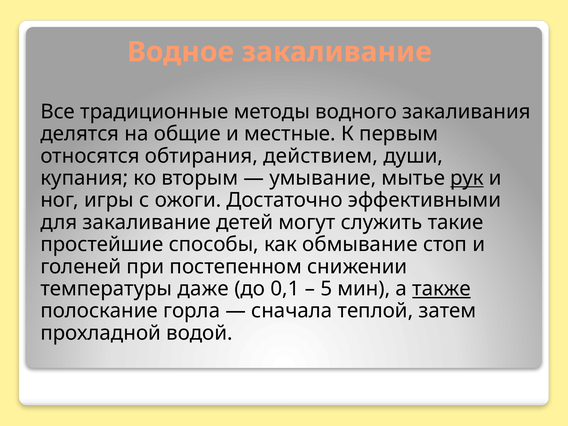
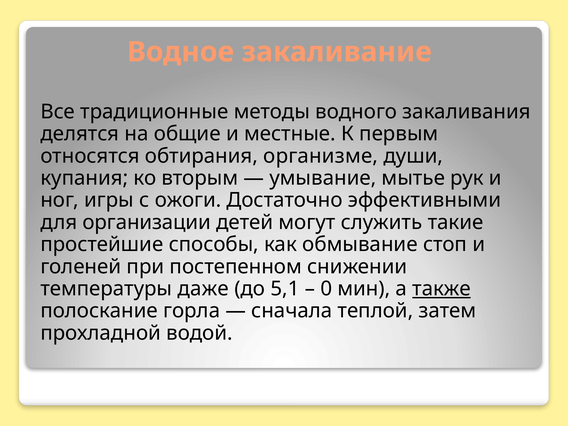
действием: действием -> организме
рук underline: present -> none
для закаливание: закаливание -> организации
0,1: 0,1 -> 5,1
5: 5 -> 0
